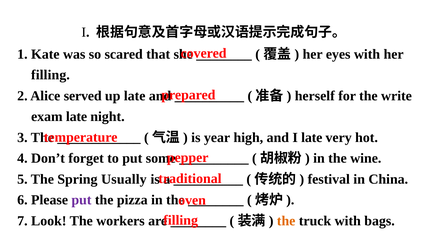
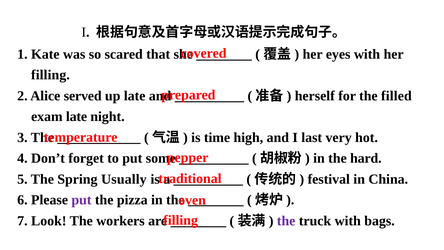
write: write -> filled
year: year -> time
I late: late -> last
wine: wine -> hard
the at (286, 221) colour: orange -> purple
